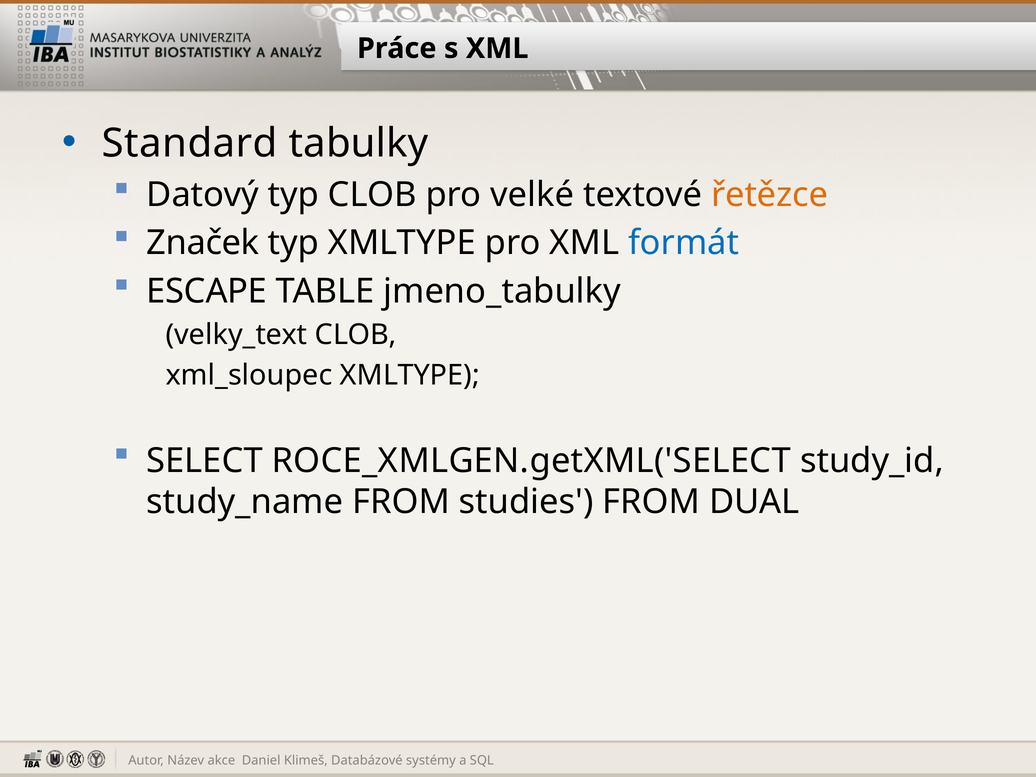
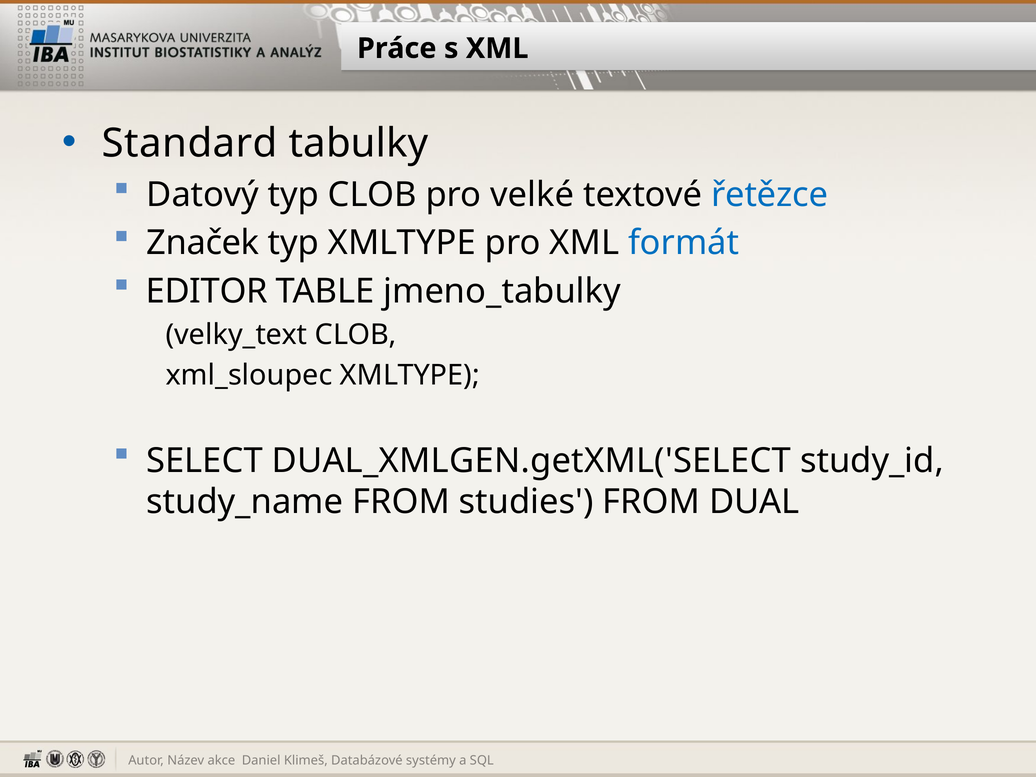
řetězce colour: orange -> blue
ESCAPE: ESCAPE -> EDITOR
ROCE_XMLGEN.getXML('SELECT: ROCE_XMLGEN.getXML('SELECT -> DUAL_XMLGEN.getXML('SELECT
